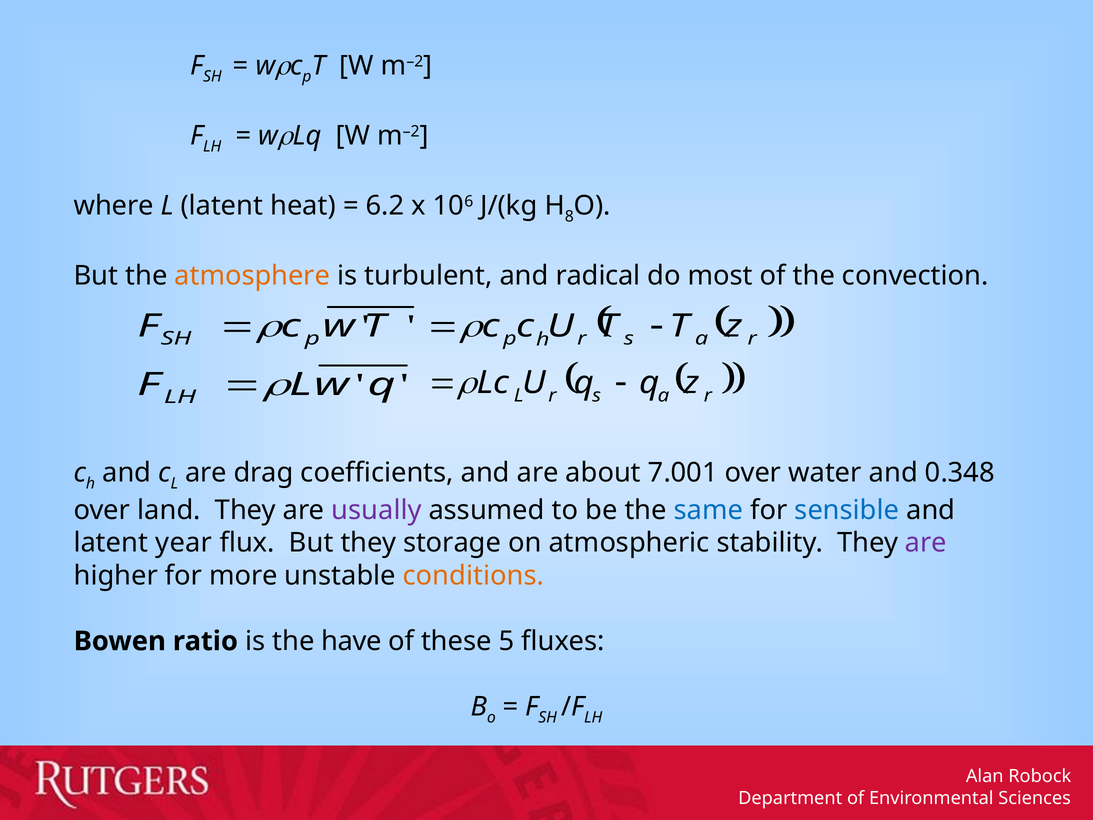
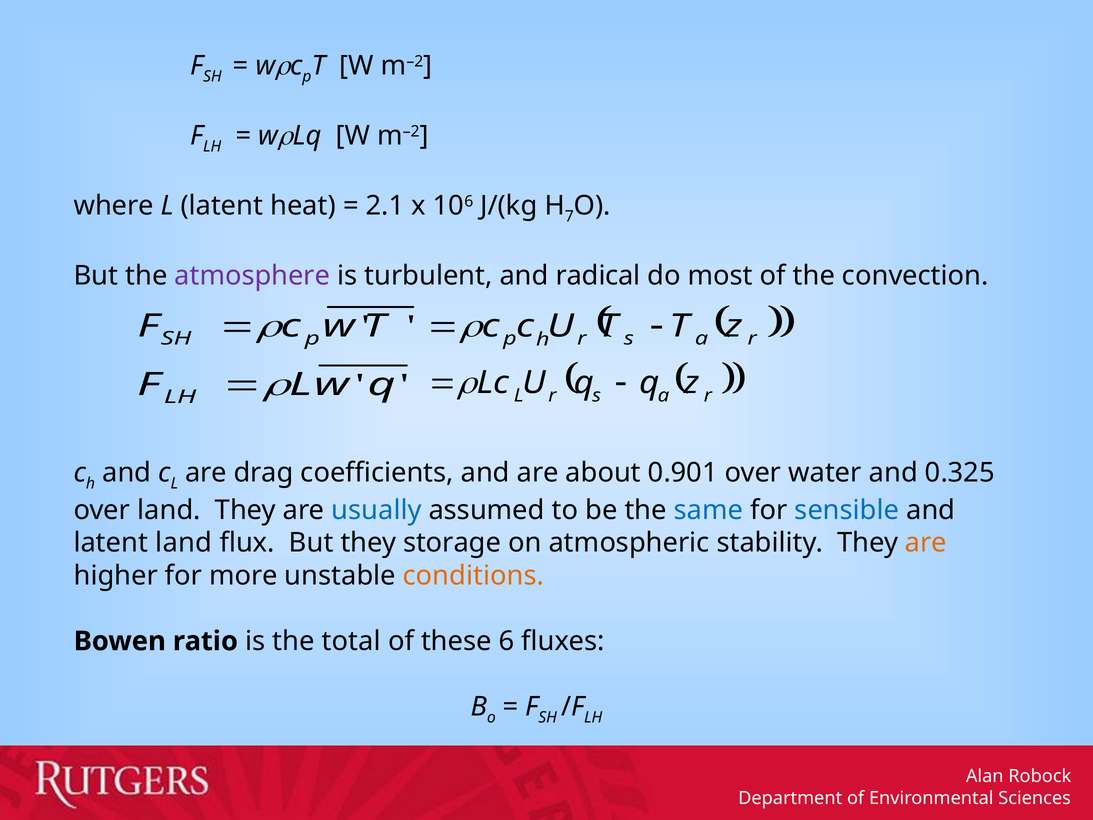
6.2: 6.2 -> 2.1
8: 8 -> 7
atmosphere colour: orange -> purple
7.001: 7.001 -> 0.901
0.348: 0.348 -> 0.325
usually colour: purple -> blue
latent year: year -> land
are at (926, 543) colour: purple -> orange
have: have -> total
5: 5 -> 6
